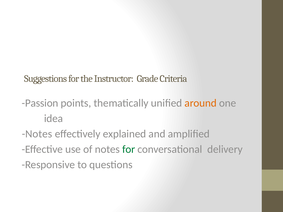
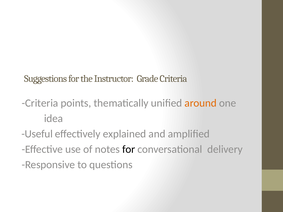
Passion at (40, 103): Passion -> Criteria
Notes at (37, 134): Notes -> Useful
for at (129, 149) colour: green -> black
